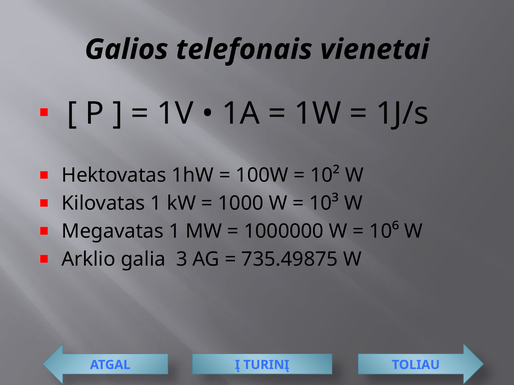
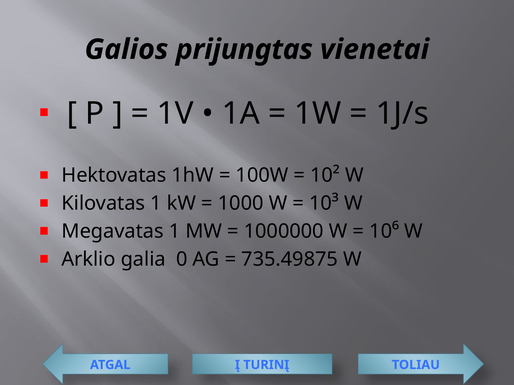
telefonais: telefonais -> prijungtas
3: 3 -> 0
